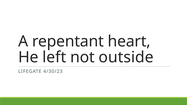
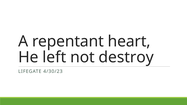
outside: outside -> destroy
